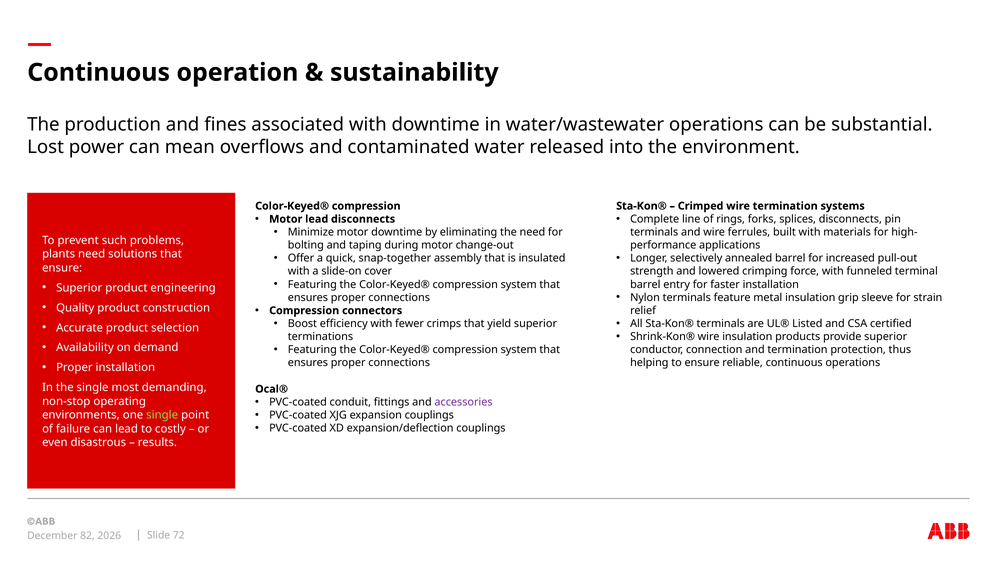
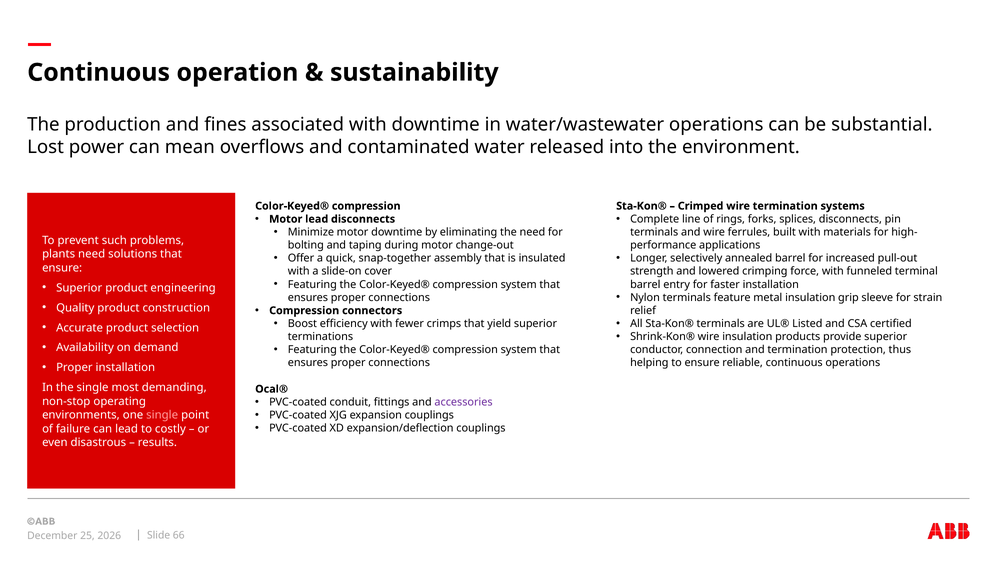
single at (162, 415) colour: light green -> pink
72: 72 -> 66
82: 82 -> 25
